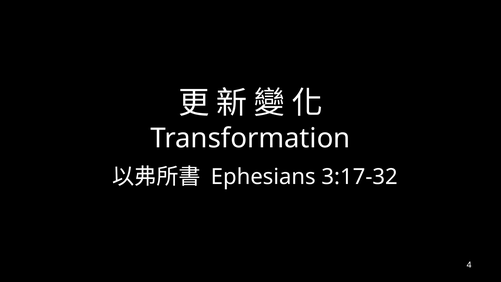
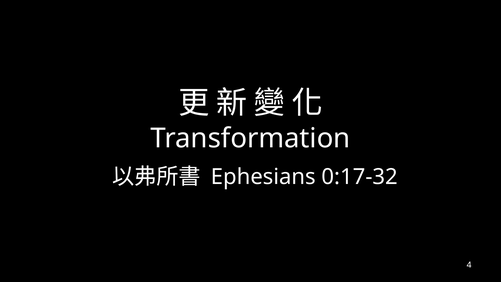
3:17-32: 3:17-32 -> 0:17-32
